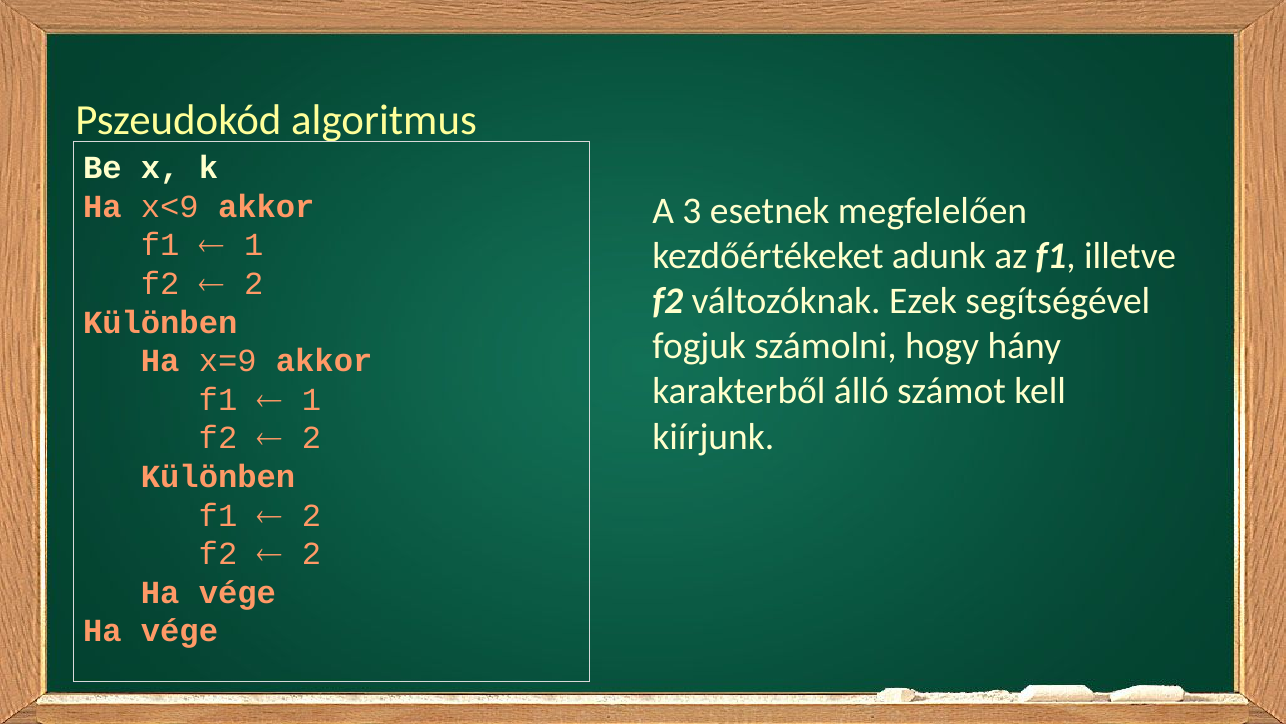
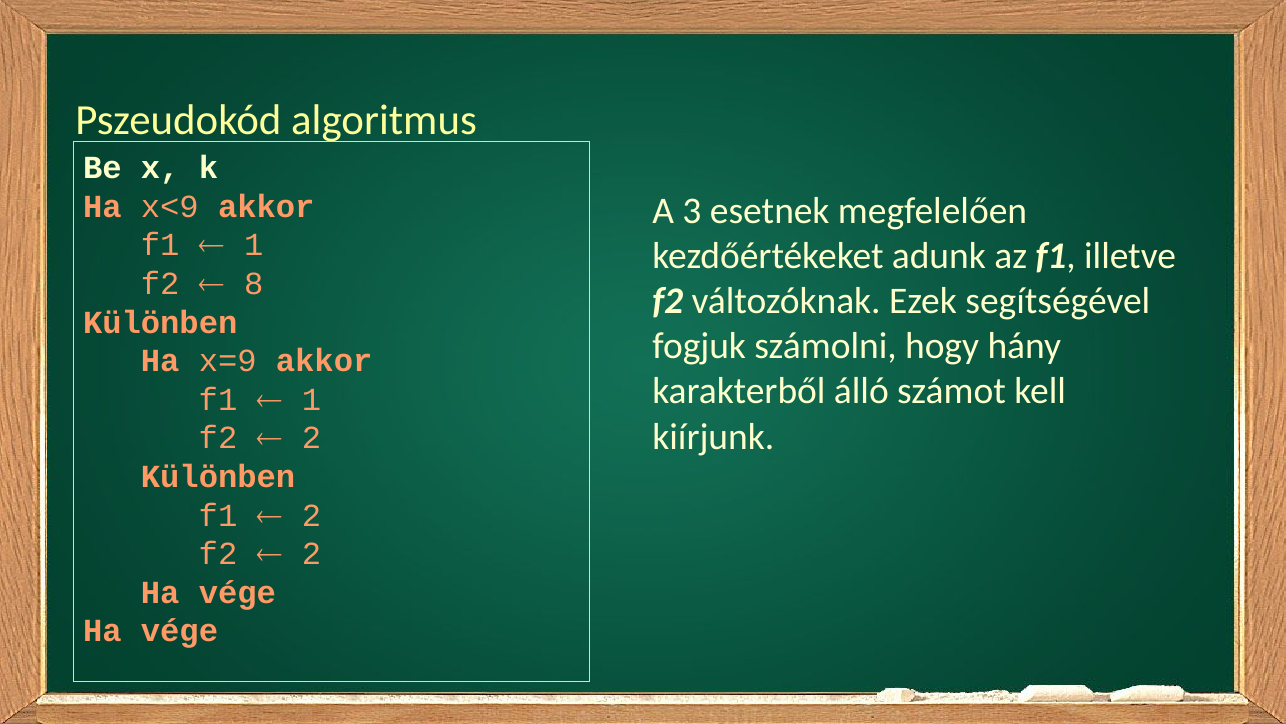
2 at (254, 284): 2 -> 8
